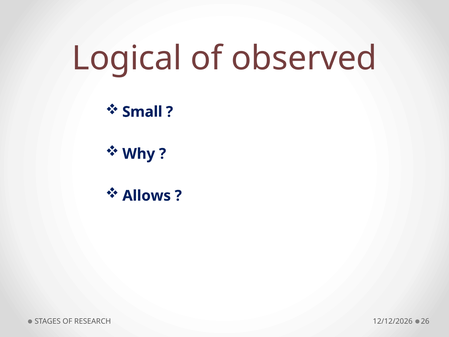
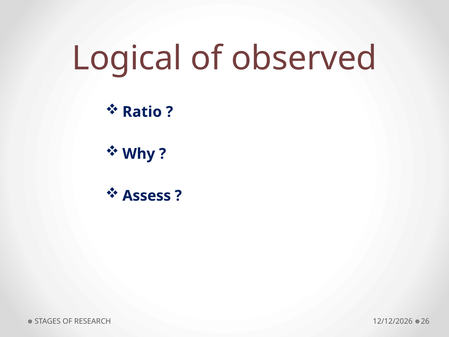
Small: Small -> Ratio
Allows: Allows -> Assess
